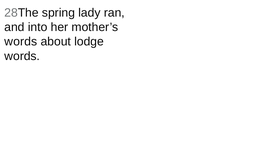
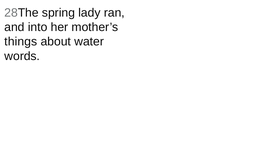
words at (21, 42): words -> things
lodge: lodge -> water
